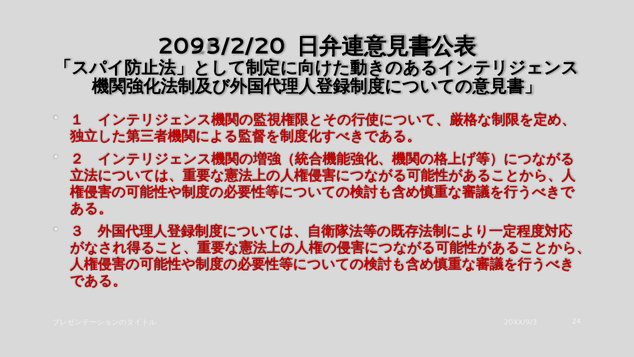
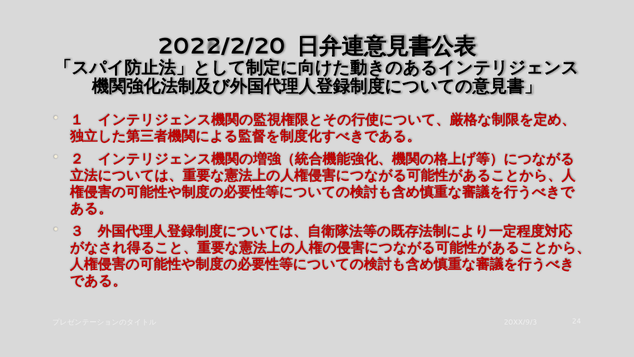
2093/2/20: 2093/2/20 -> 2022/2/20
